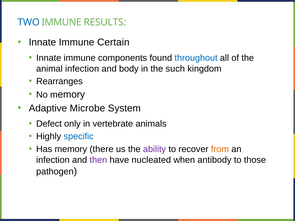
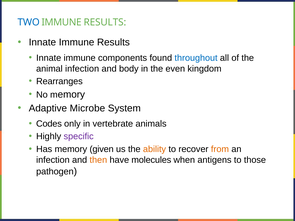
Innate Immune Certain: Certain -> Results
such: such -> even
Defect: Defect -> Codes
specific colour: blue -> purple
there: there -> given
ability colour: purple -> orange
then colour: purple -> orange
nucleated: nucleated -> molecules
antibody: antibody -> antigens
